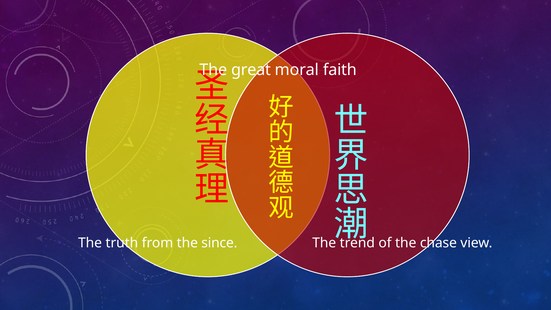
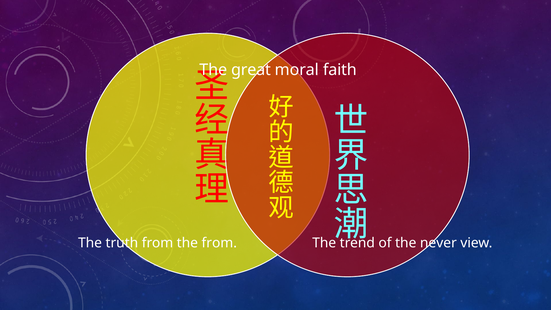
the since: since -> from
chase: chase -> never
